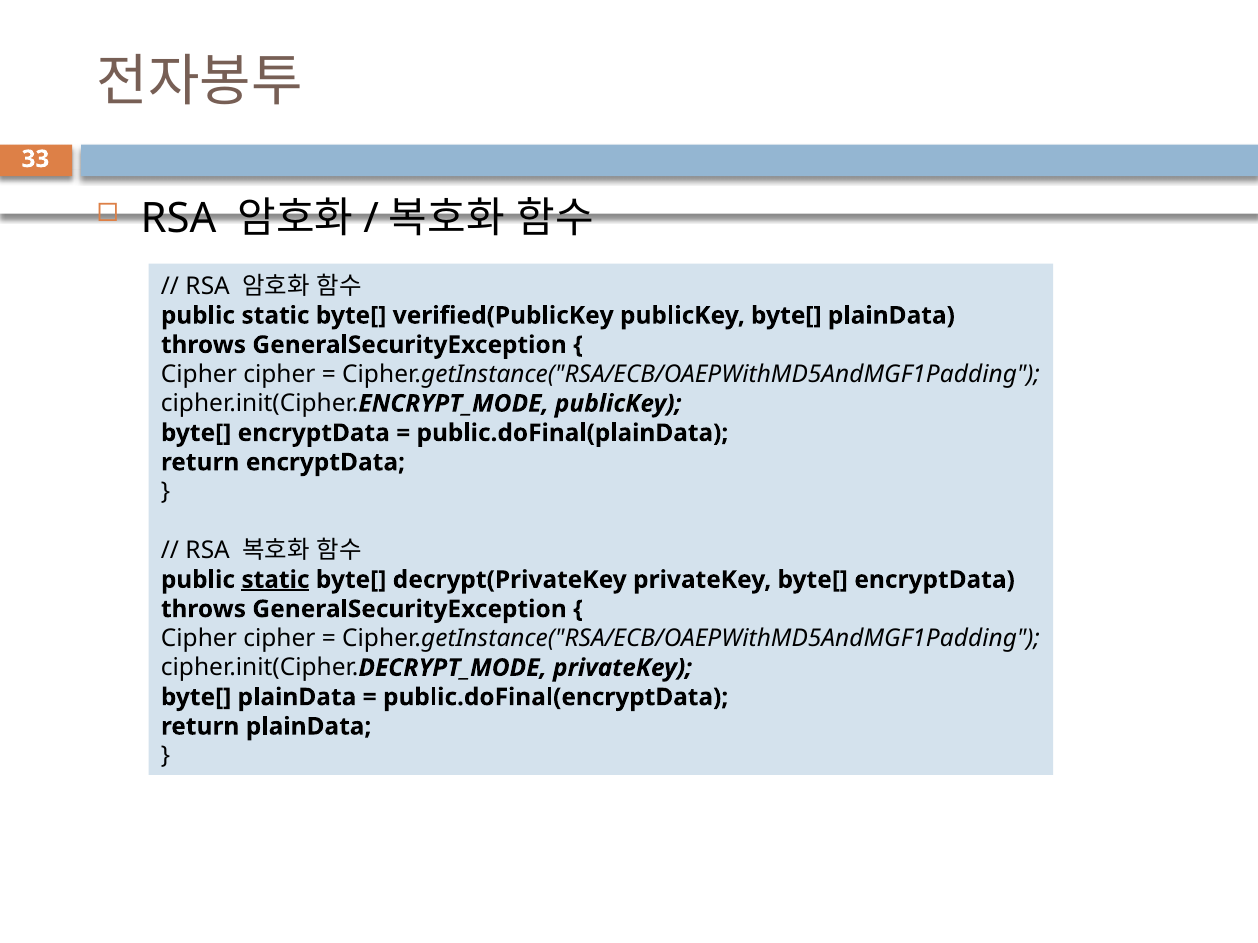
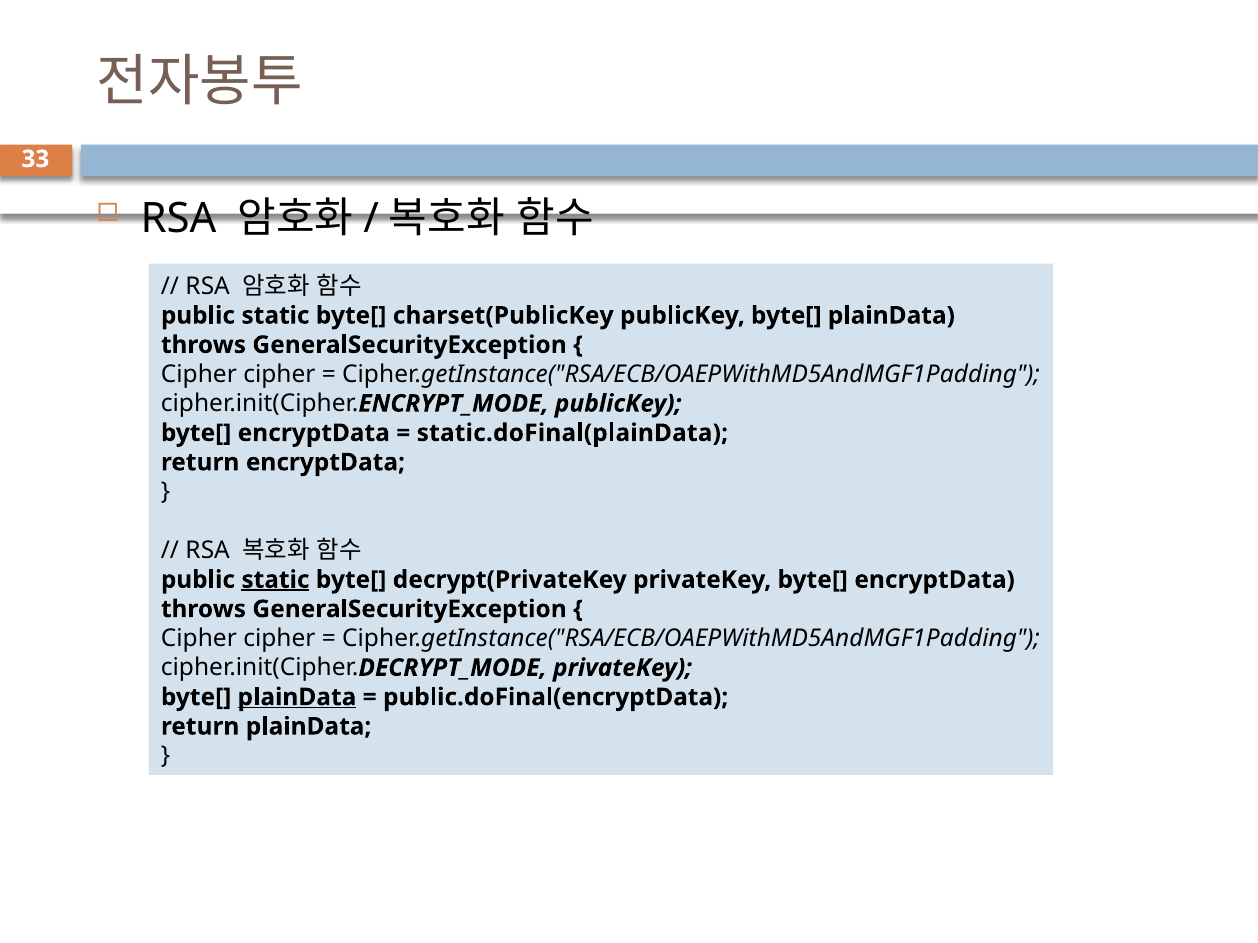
verified(PublicKey: verified(PublicKey -> charset(PublicKey
public.doFinal(plainData: public.doFinal(plainData -> static.doFinal(plainData
plainData at (297, 697) underline: none -> present
